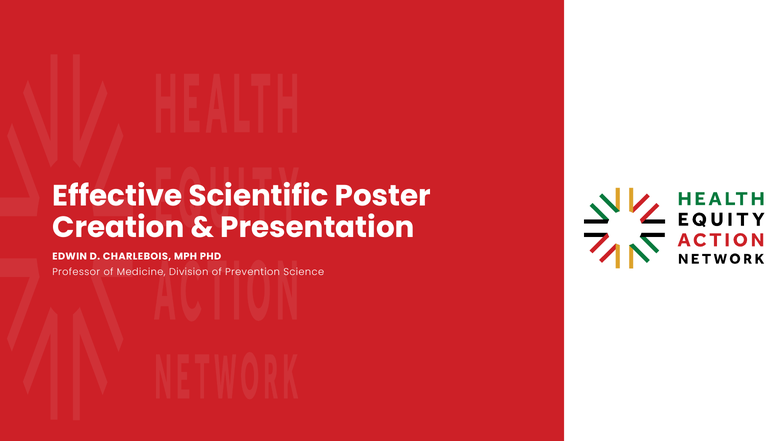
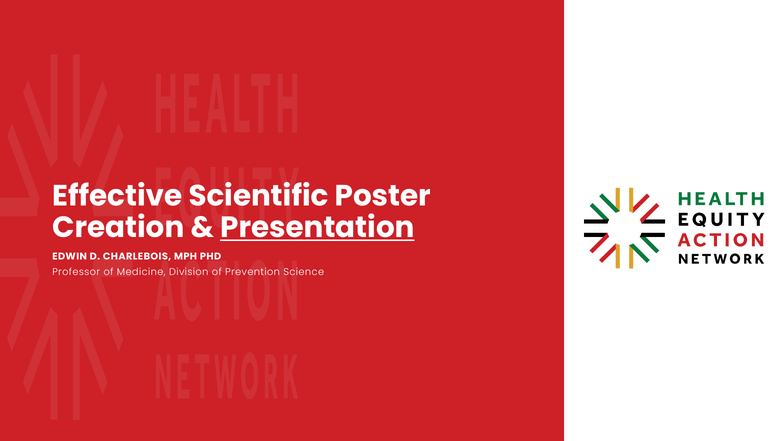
Presentation underline: none -> present
